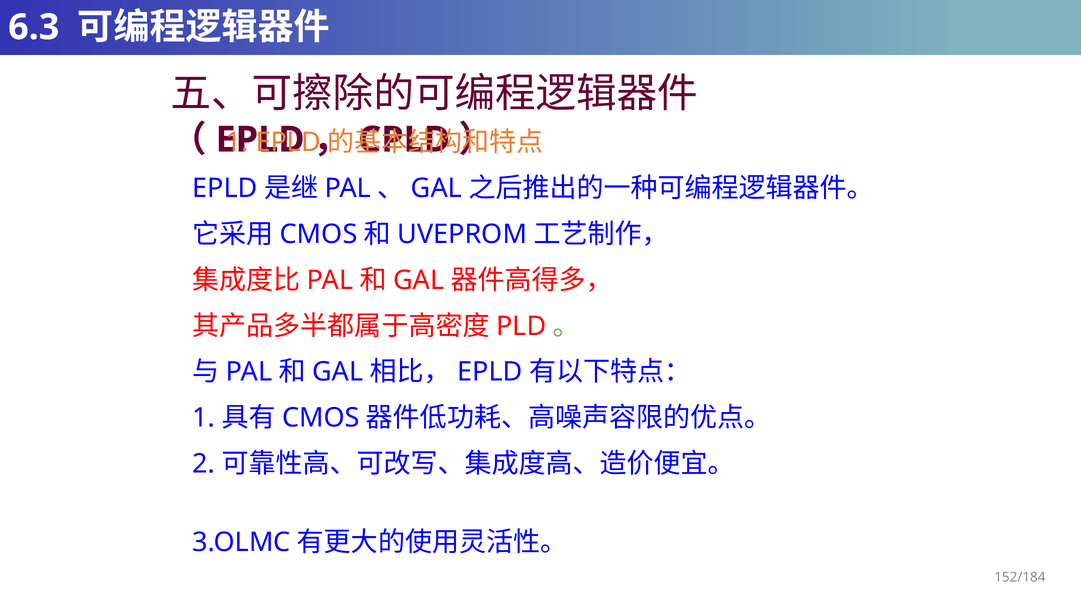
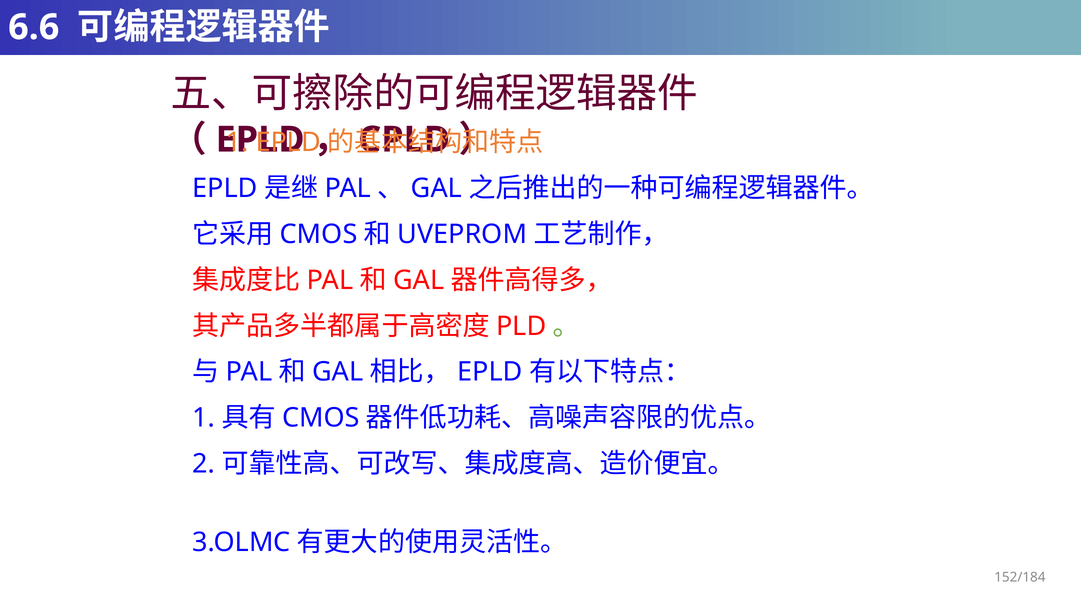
6.3: 6.3 -> 6.6
